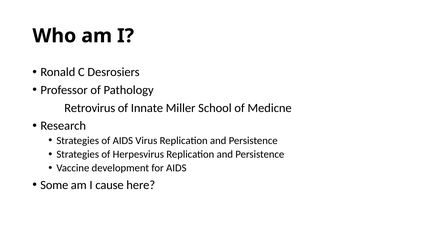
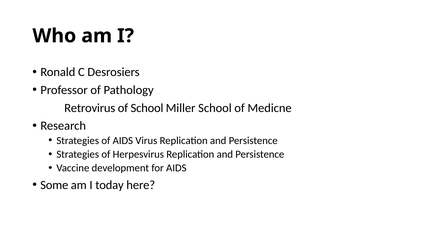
of Innate: Innate -> School
cause: cause -> today
